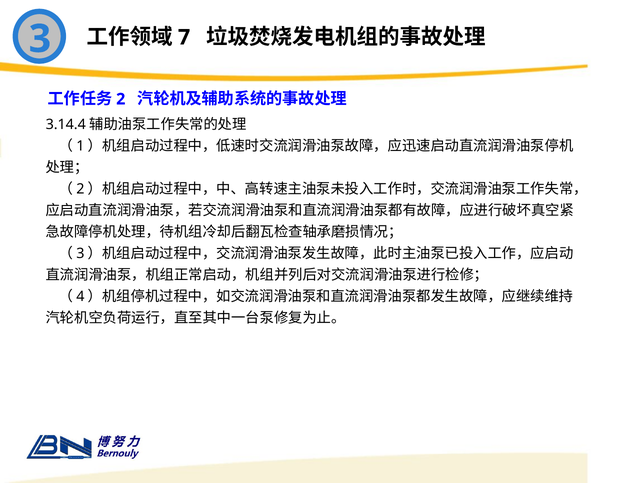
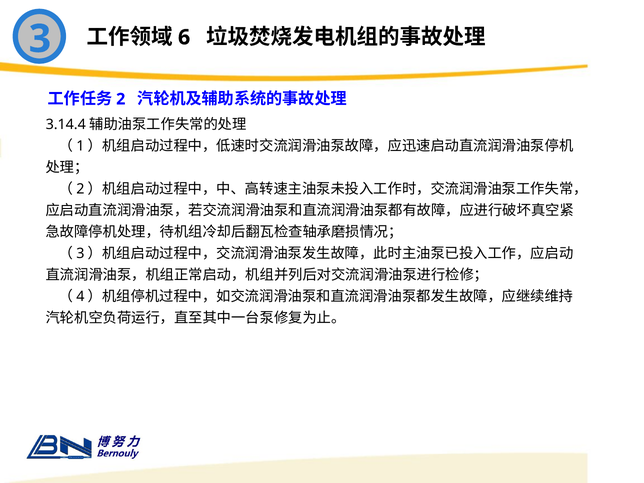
7: 7 -> 6
